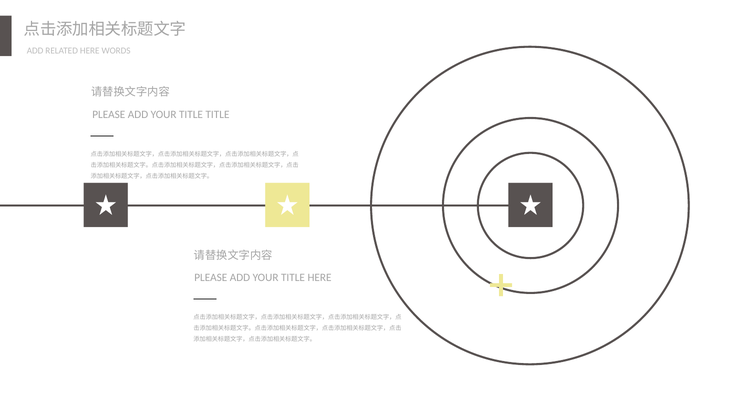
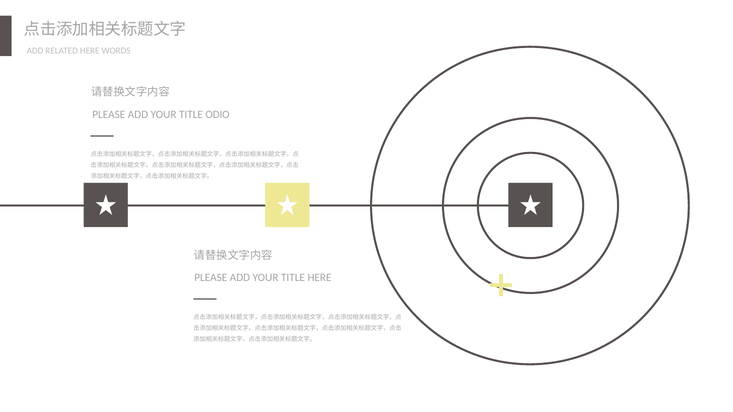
TITLE TITLE: TITLE -> ODIO
